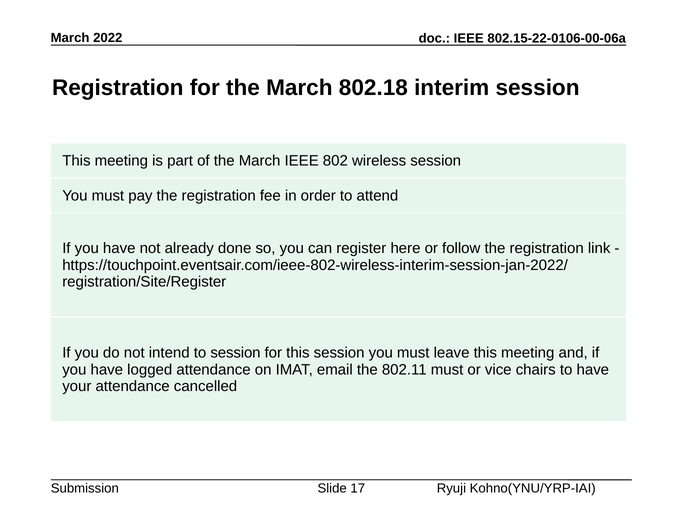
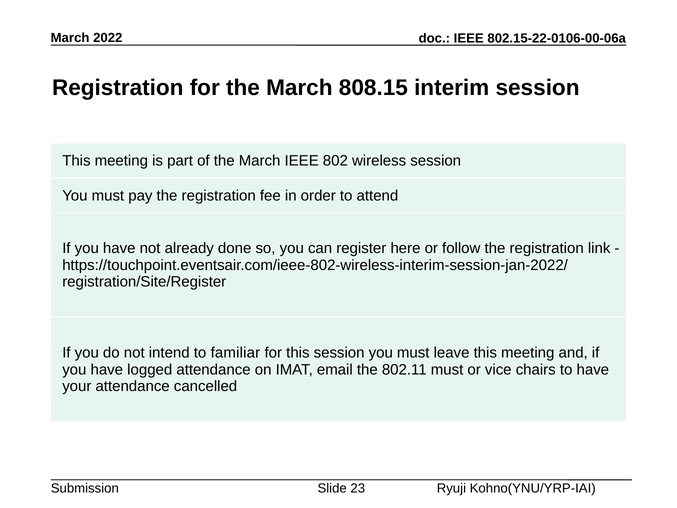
802.18: 802.18 -> 808.15
to session: session -> familiar
17: 17 -> 23
